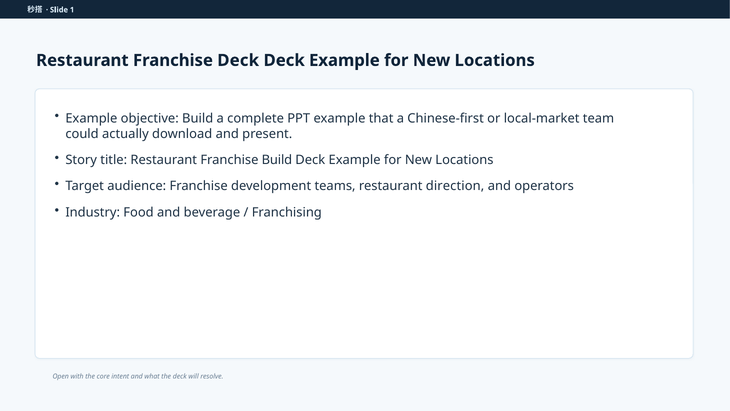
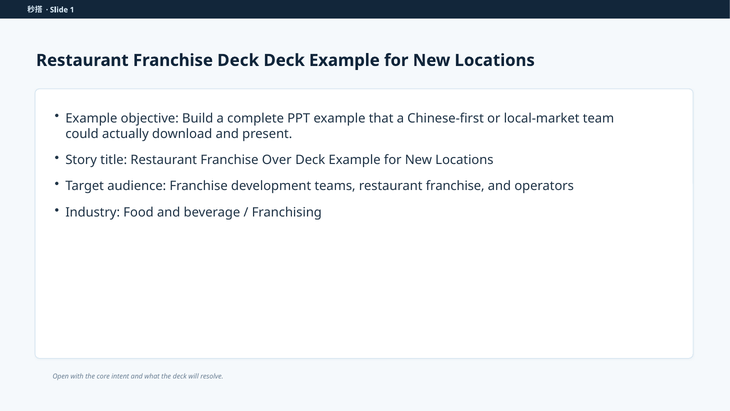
Franchise Build: Build -> Over
teams restaurant direction: direction -> franchise
